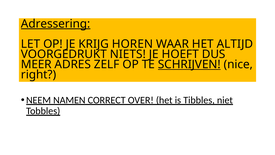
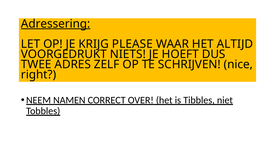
HOREN: HOREN -> PLEASE
MEER: MEER -> TWEE
SCHRIJVEN underline: present -> none
